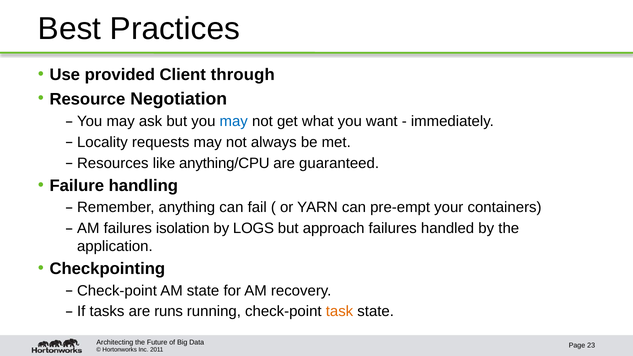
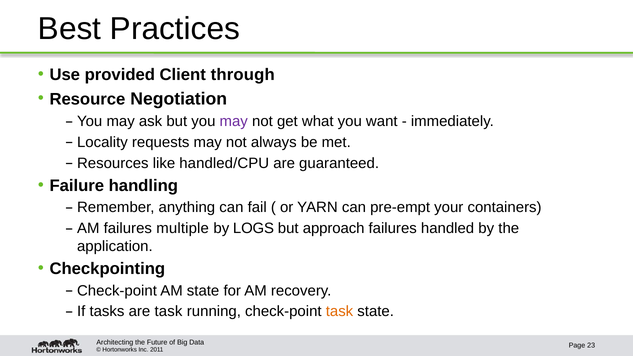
may at (234, 121) colour: blue -> purple
anything/CPU: anything/CPU -> handled/CPU
isolation: isolation -> multiple
are runs: runs -> task
